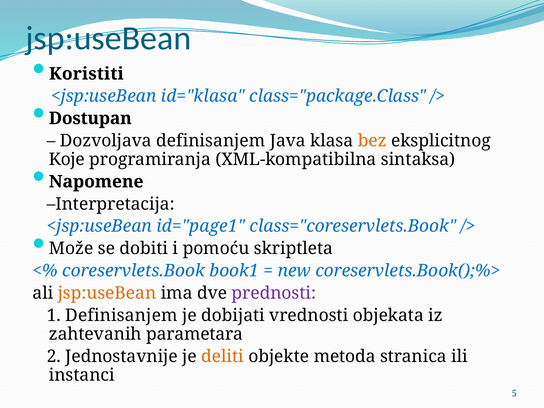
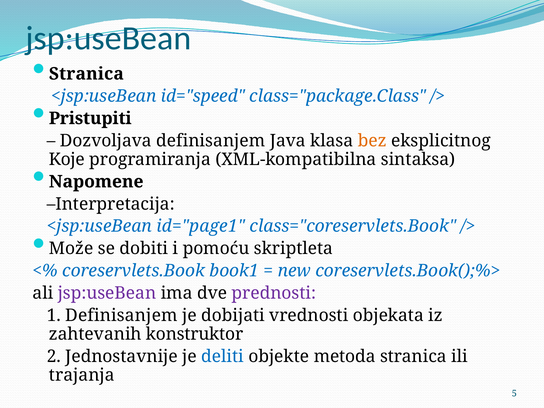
Koristiti at (86, 74): Koristiti -> Stranica
id="klasa: id="klasa -> id="speed
Dostupan: Dostupan -> Pristupiti
jsp:useBean at (107, 293) colour: orange -> purple
parametara: parametara -> konstruktor
deliti colour: orange -> blue
instanci: instanci -> trajanja
